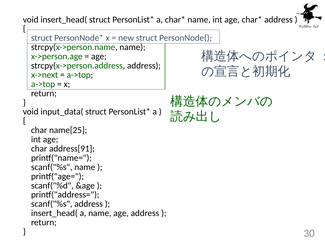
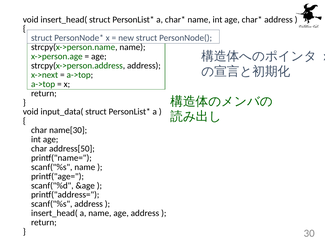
name[25: name[25 -> name[30
address[91: address[91 -> address[50
